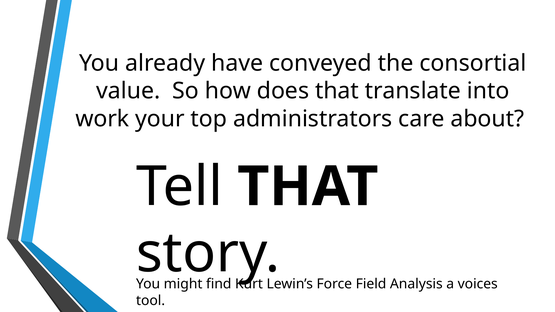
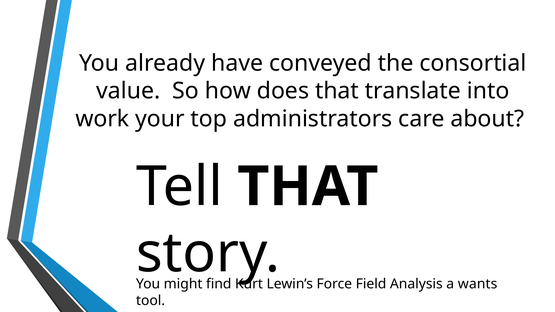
voices: voices -> wants
